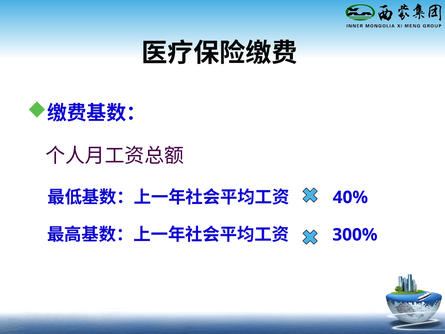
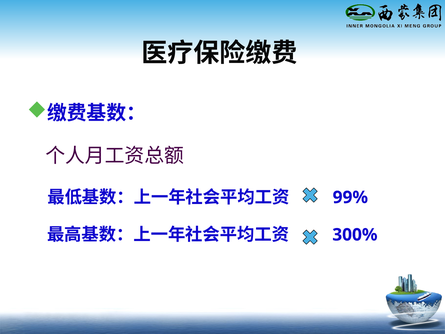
40%: 40% -> 99%
